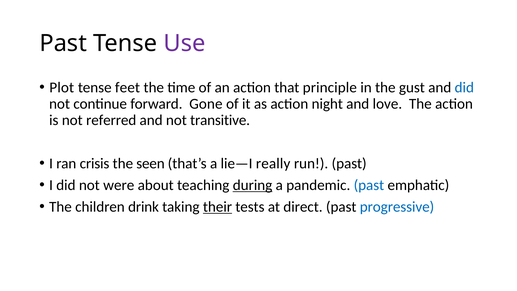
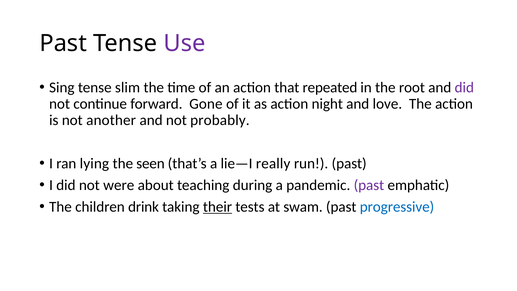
Plot: Plot -> Sing
feet: feet -> slim
principle: principle -> repeated
gust: gust -> root
did at (464, 87) colour: blue -> purple
referred: referred -> another
transitive: transitive -> probably
crisis: crisis -> lying
during underline: present -> none
past at (369, 185) colour: blue -> purple
direct: direct -> swam
